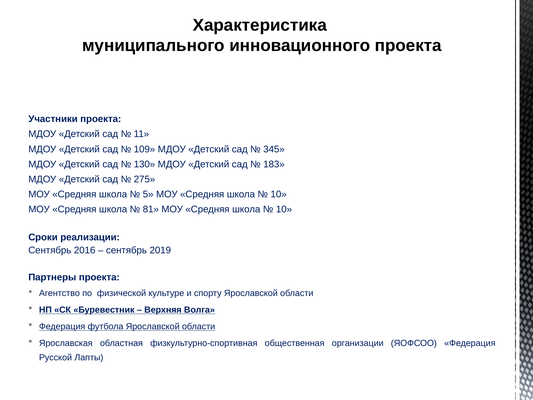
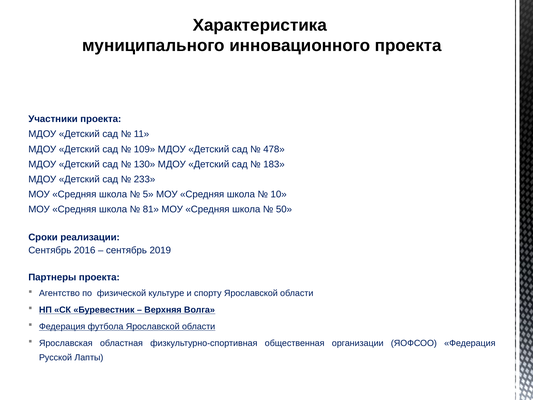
345: 345 -> 478
275: 275 -> 233
10 at (284, 209): 10 -> 50
